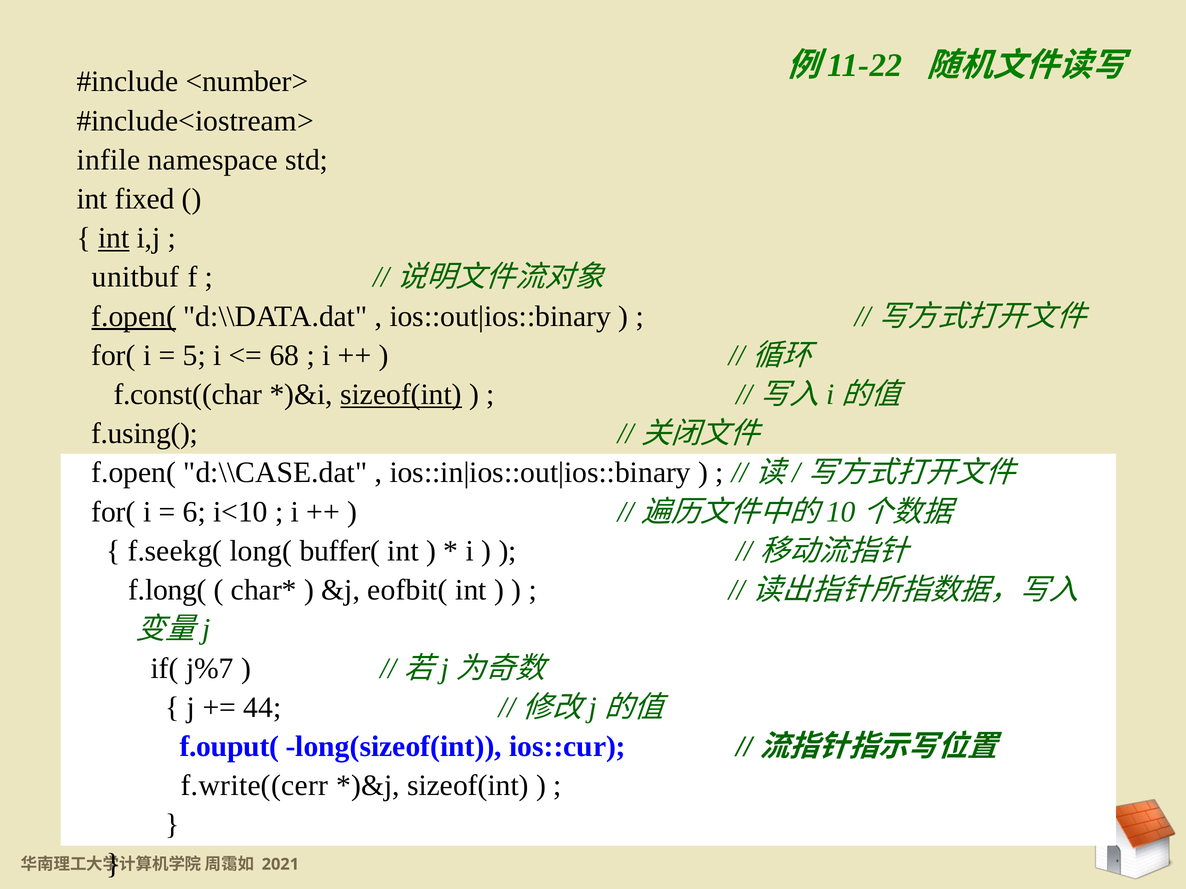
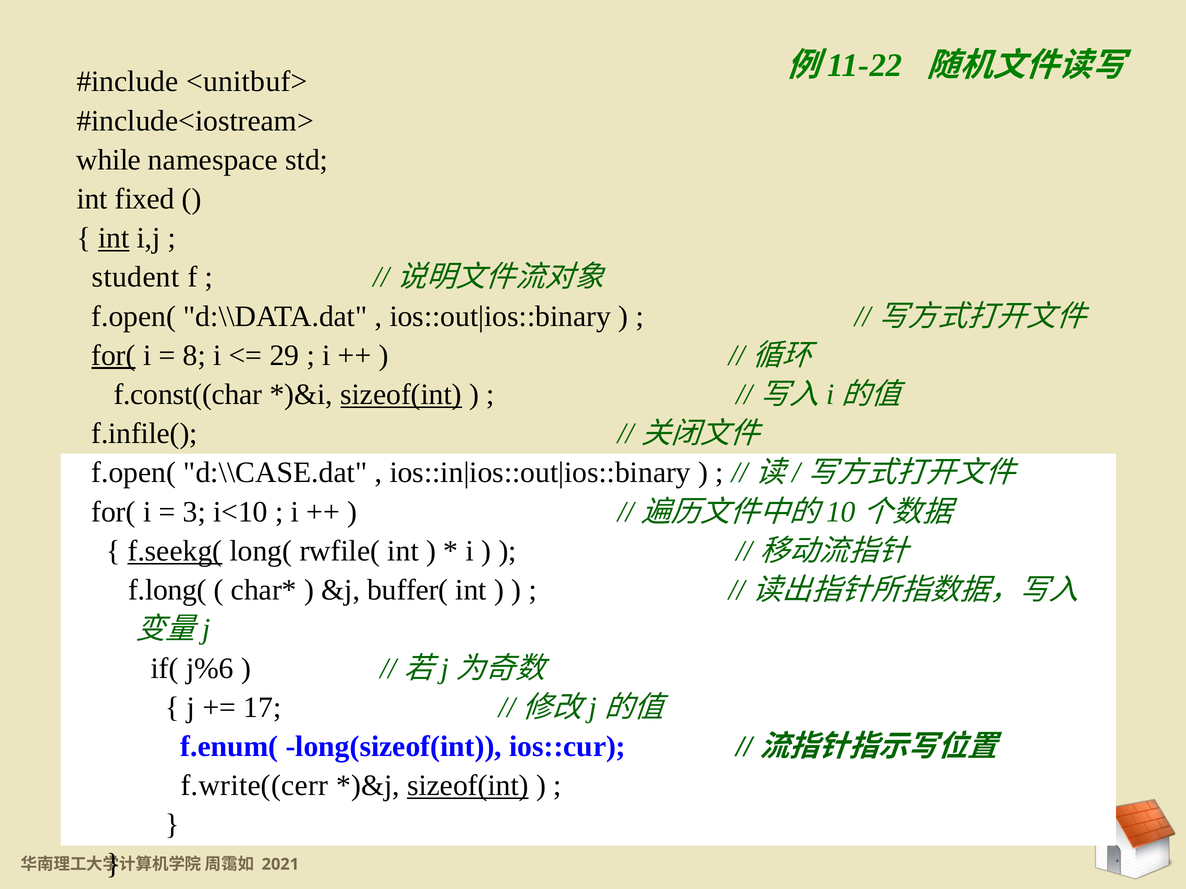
<number>: <number> -> <unitbuf>
infile: infile -> while
unitbuf: unitbuf -> student
f.open( at (134, 316) underline: present -> none
for( at (114, 356) underline: none -> present
5 at (194, 356): 5 -> 8
68: 68 -> 29
f.using(: f.using( -> f.infile(
6: 6 -> 3
f.seekg( underline: none -> present
buffer(: buffer( -> rwfile(
eofbit(: eofbit( -> buffer(
j%7: j%7 -> j%6
44: 44 -> 17
f.ouput(: f.ouput( -> f.enum(
sizeof(int at (468, 786) underline: none -> present
